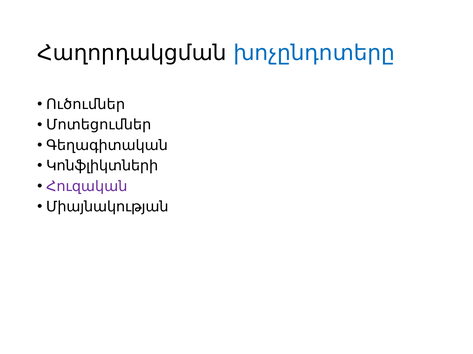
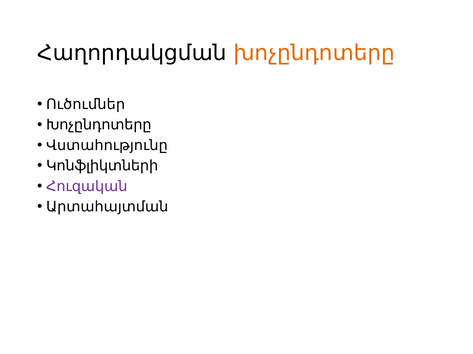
խոչընդոտերը at (314, 53) colour: blue -> orange
Մոտեցումներ at (99, 125): Մոտեցումներ -> Խոչընդոտերը
Գեղագիտական: Գեղագիտական -> Վստահությունը
Միայնակության: Միայնակության -> Արտահայտման
